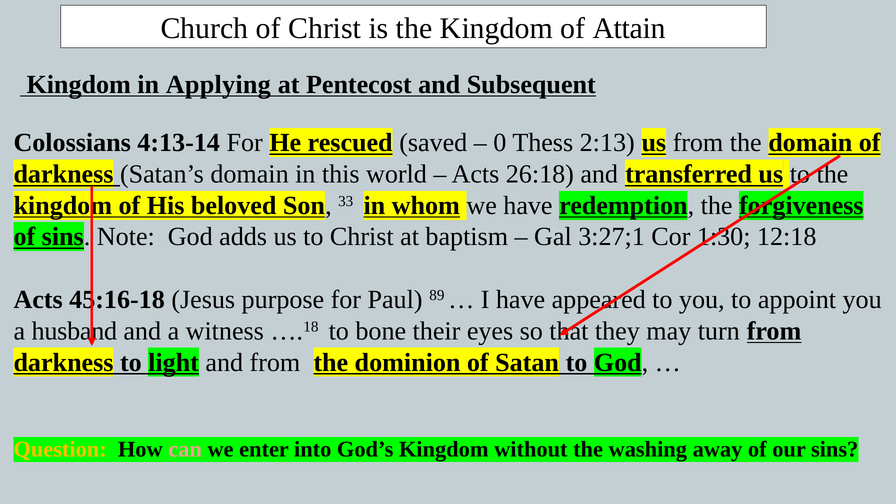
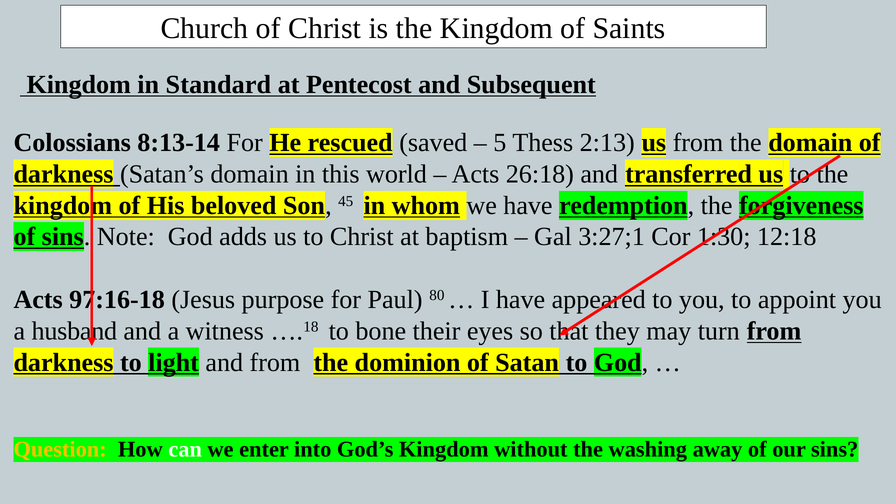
Attain: Attain -> Saints
Applying: Applying -> Standard
4:13-14: 4:13-14 -> 8:13-14
0: 0 -> 5
33: 33 -> 45
45:16-18: 45:16-18 -> 97:16-18
89: 89 -> 80
can colour: pink -> white
